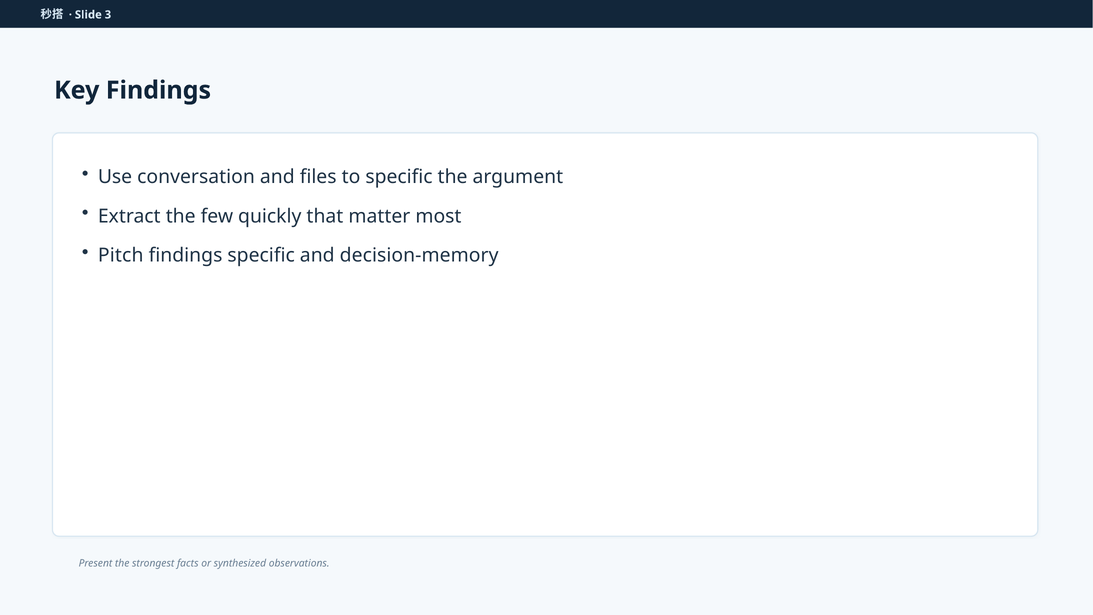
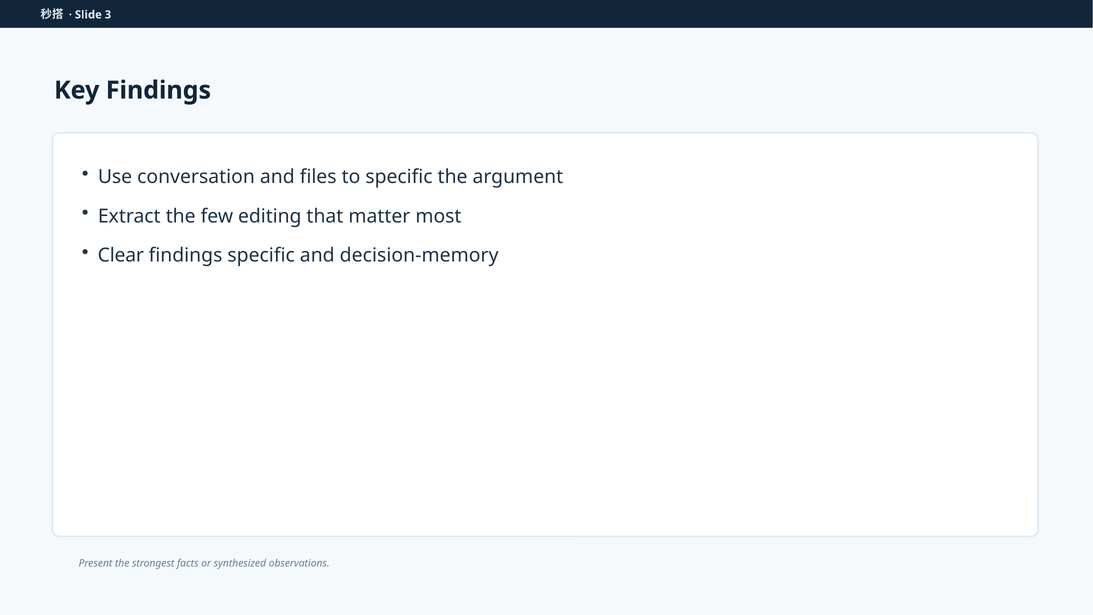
quickly: quickly -> editing
Pitch: Pitch -> Clear
